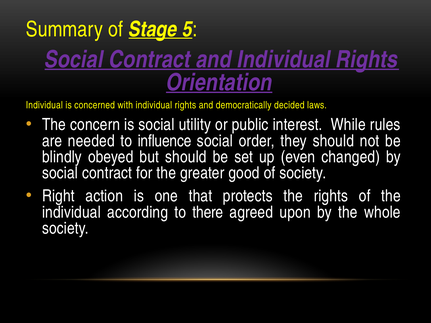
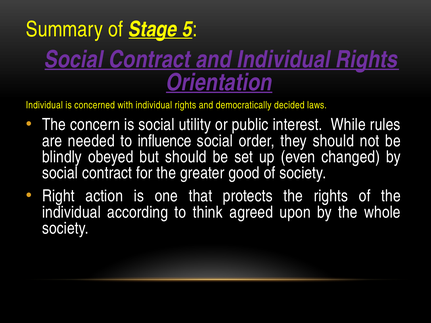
there: there -> think
